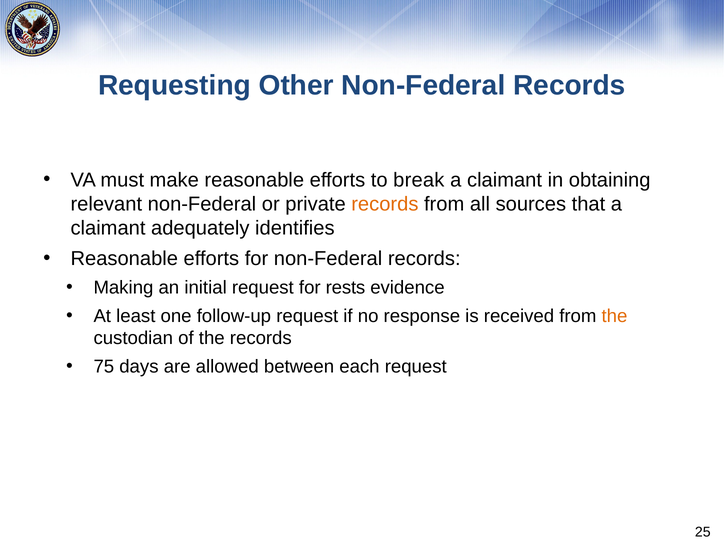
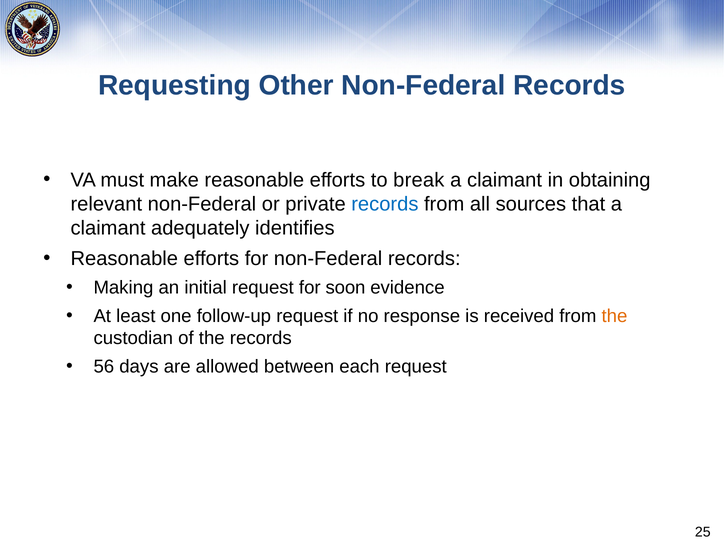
records at (385, 204) colour: orange -> blue
rests: rests -> soon
75: 75 -> 56
